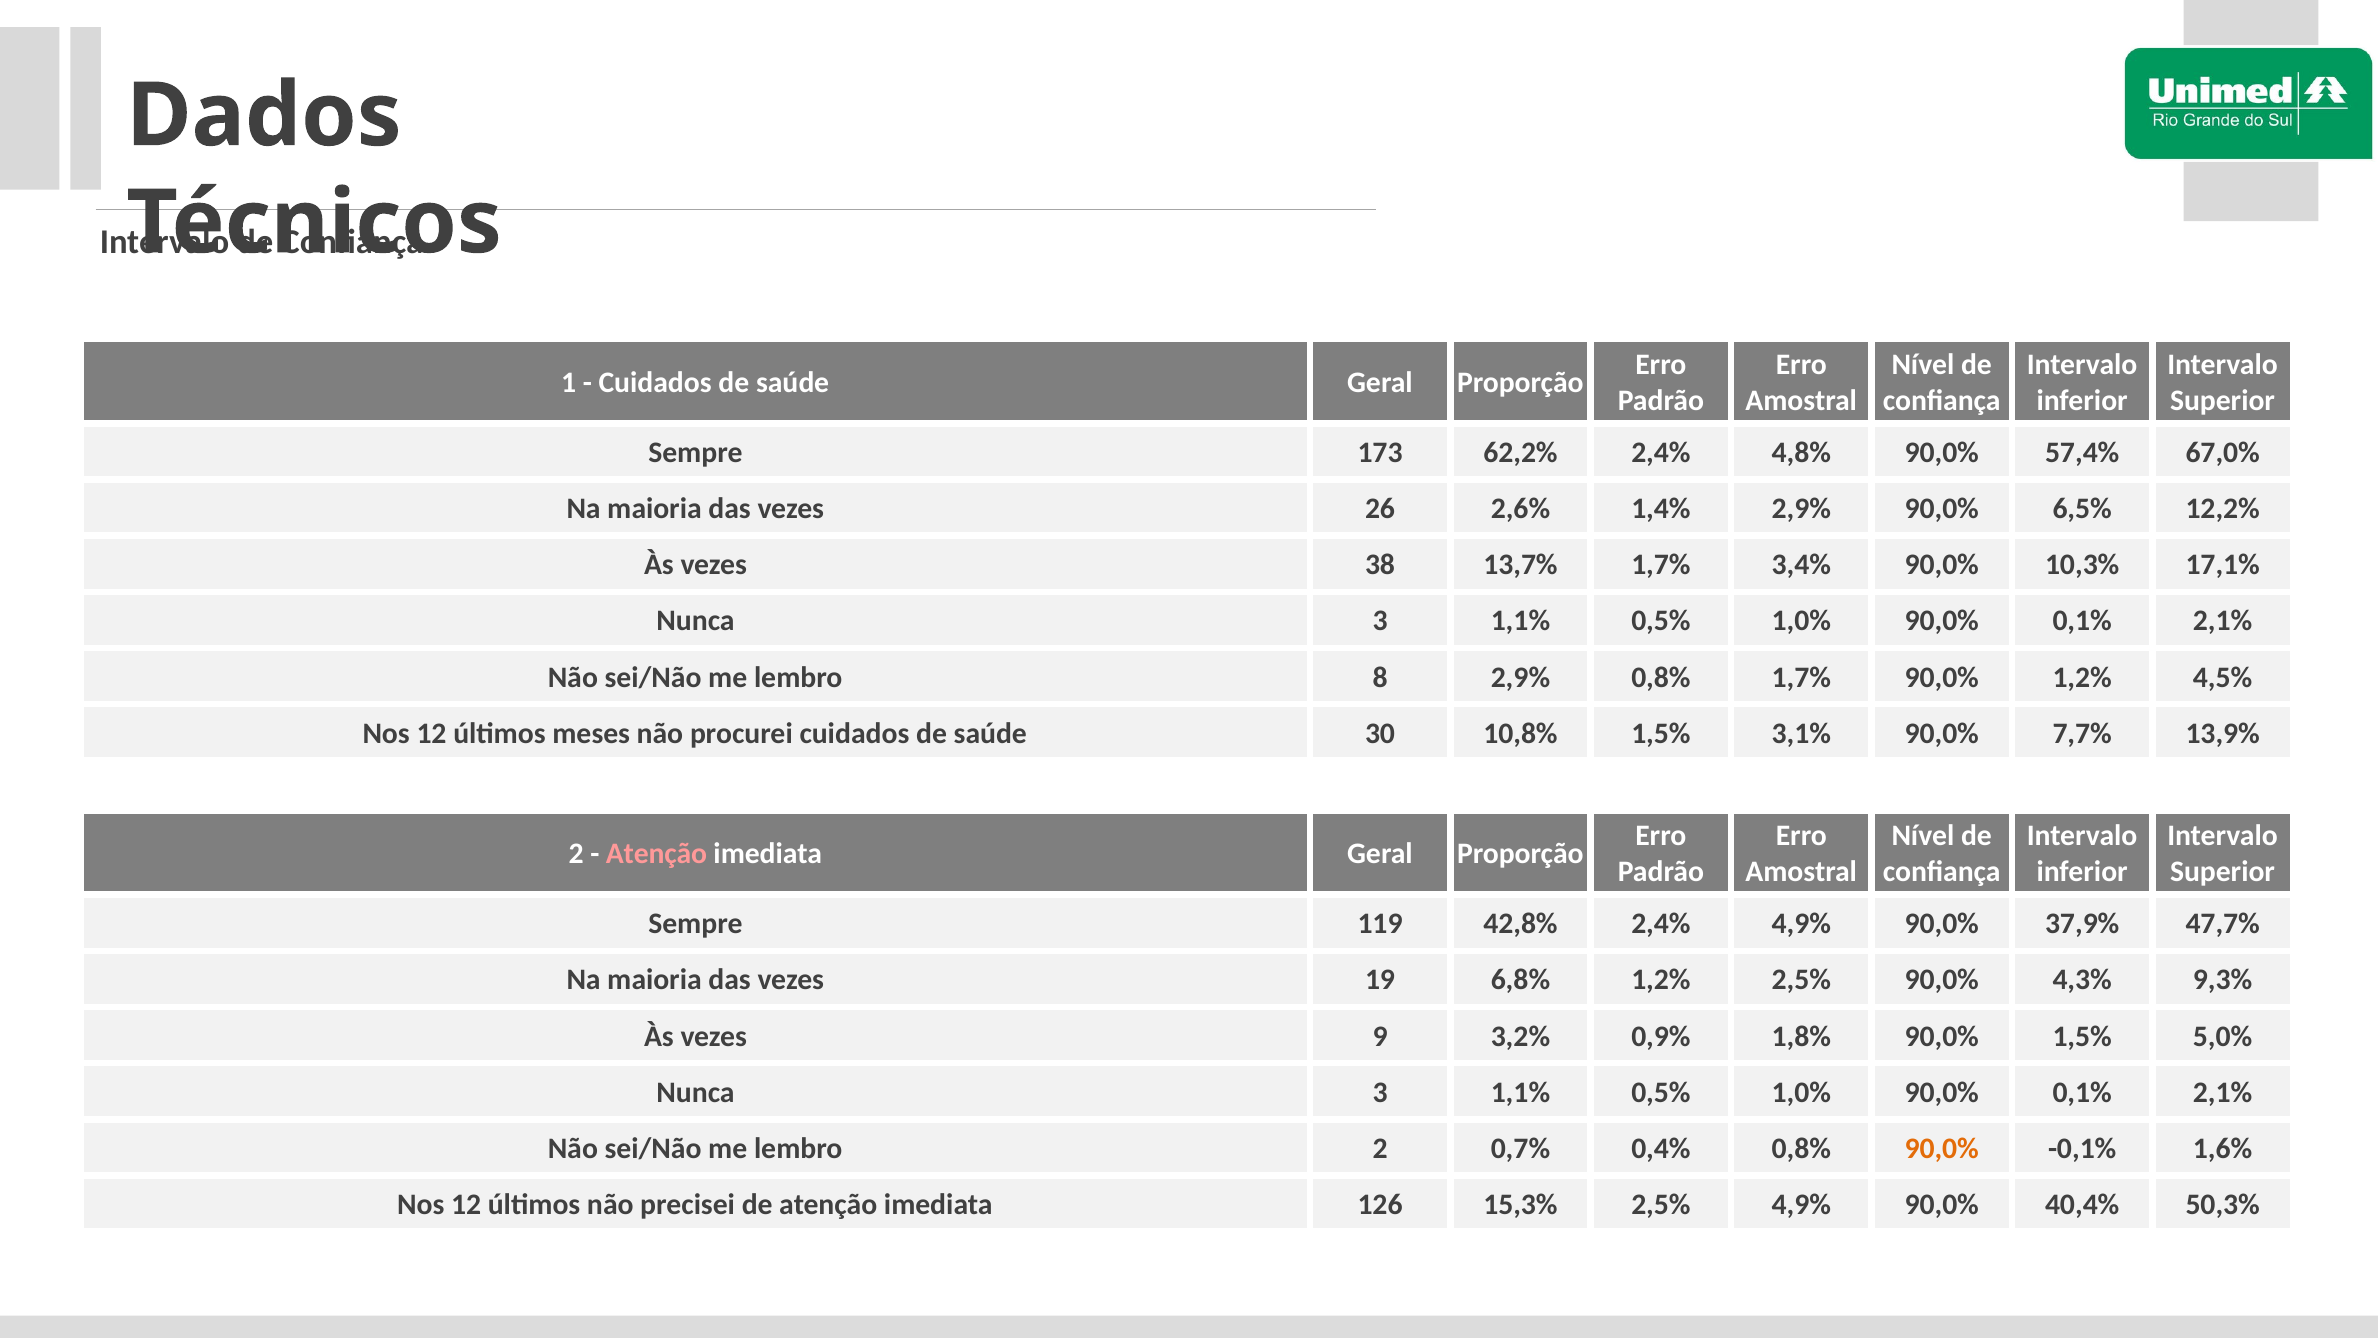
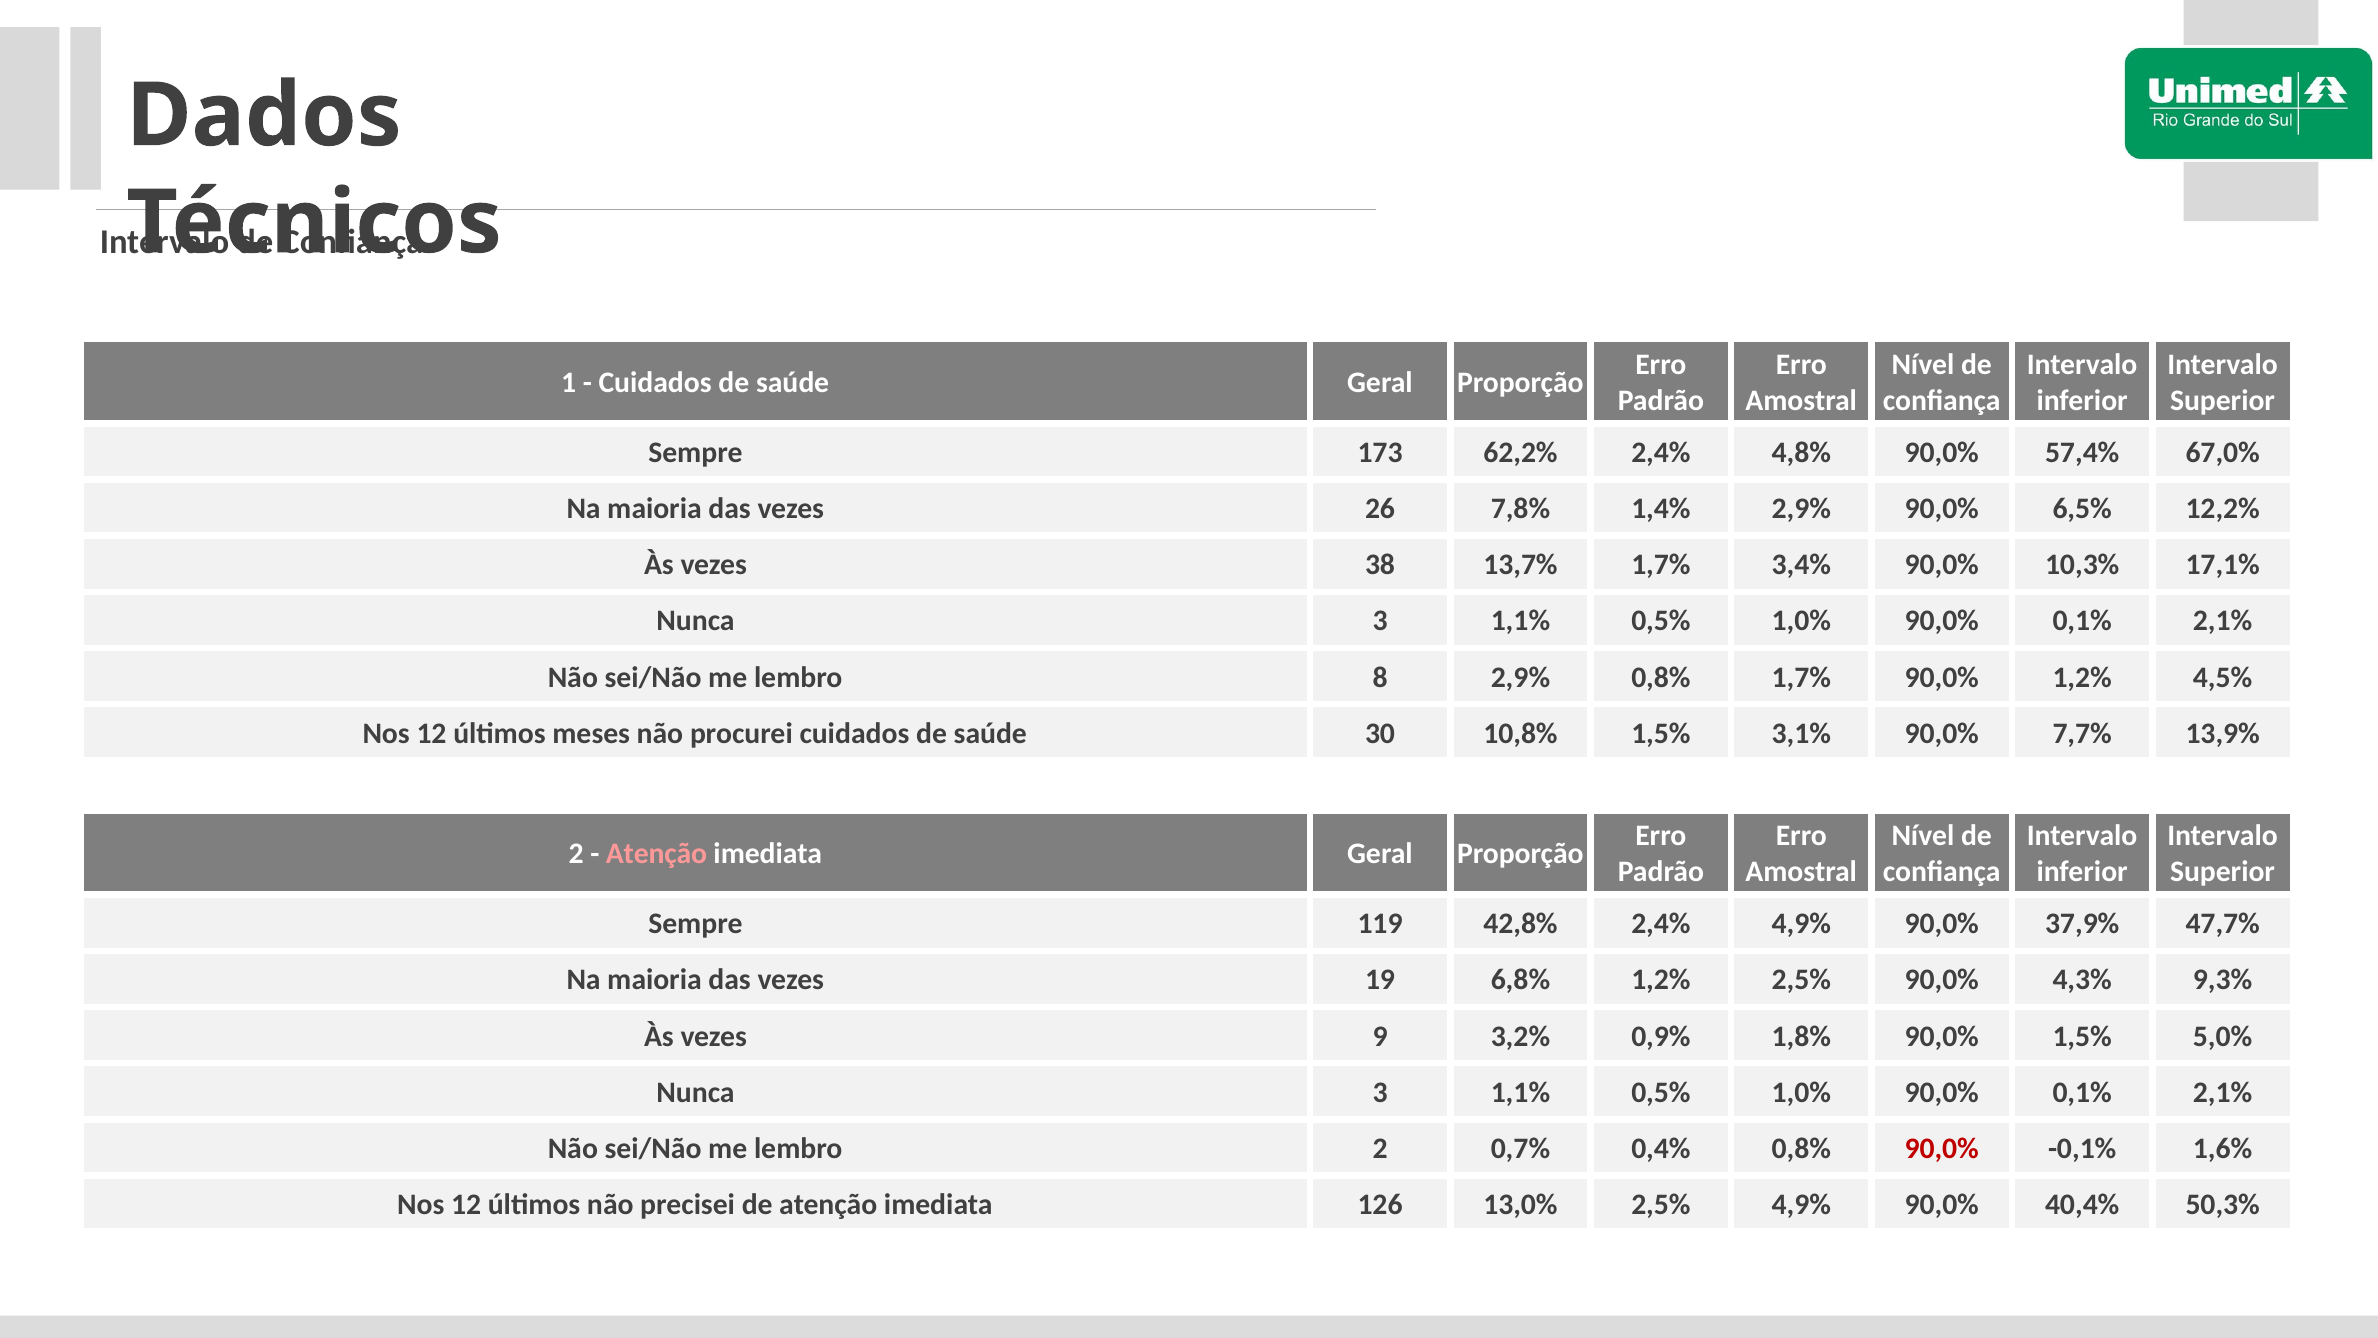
2,6%: 2,6% -> 7,8%
90,0% at (1942, 1148) colour: orange -> red
15,3%: 15,3% -> 13,0%
